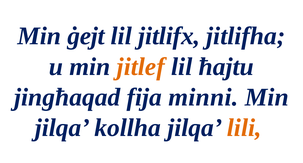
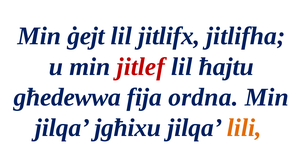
jitlef colour: orange -> red
jingħaqad: jingħaqad -> għedewwa
minni: minni -> ordna
kollha: kollha -> jgħixu
